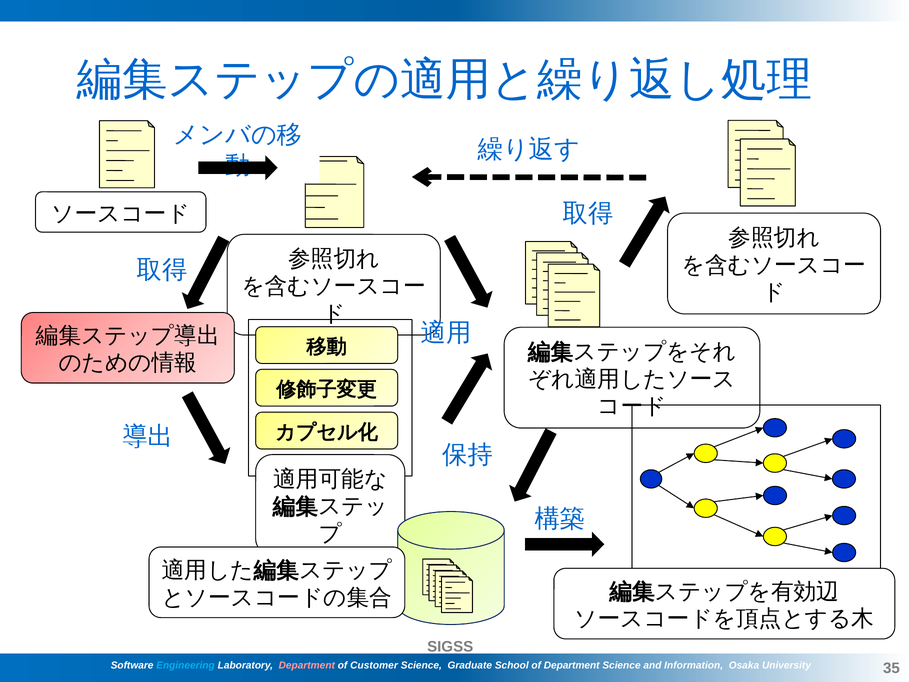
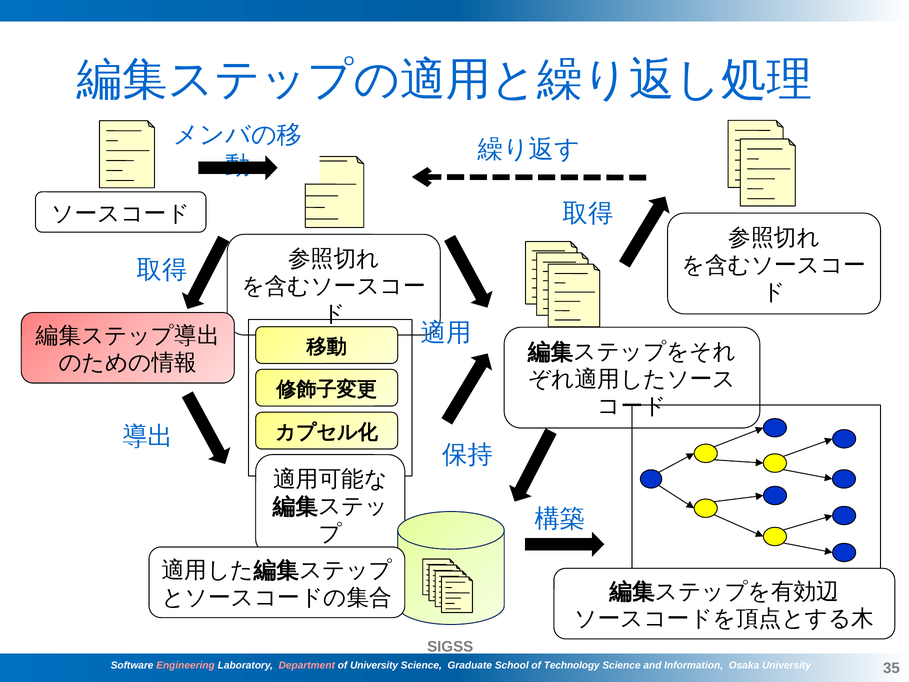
Engineering colour: light blue -> pink
of Customer: Customer -> University
of Department: Department -> Technology
